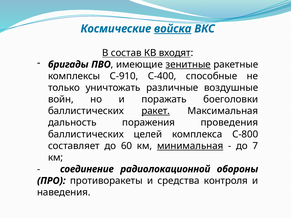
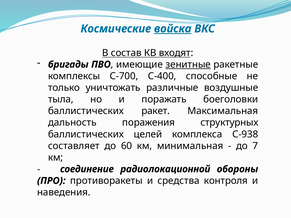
С-910: С-910 -> С-700
войн: войн -> тыла
ракет underline: present -> none
проведения: проведения -> структурных
С-800: С-800 -> С-938
минимальная underline: present -> none
